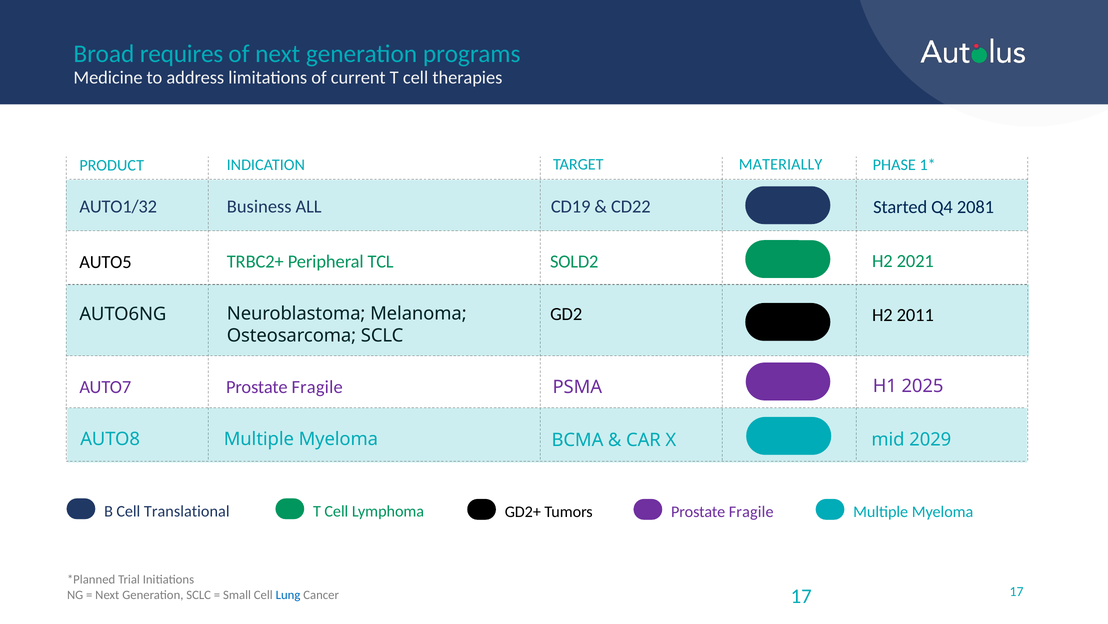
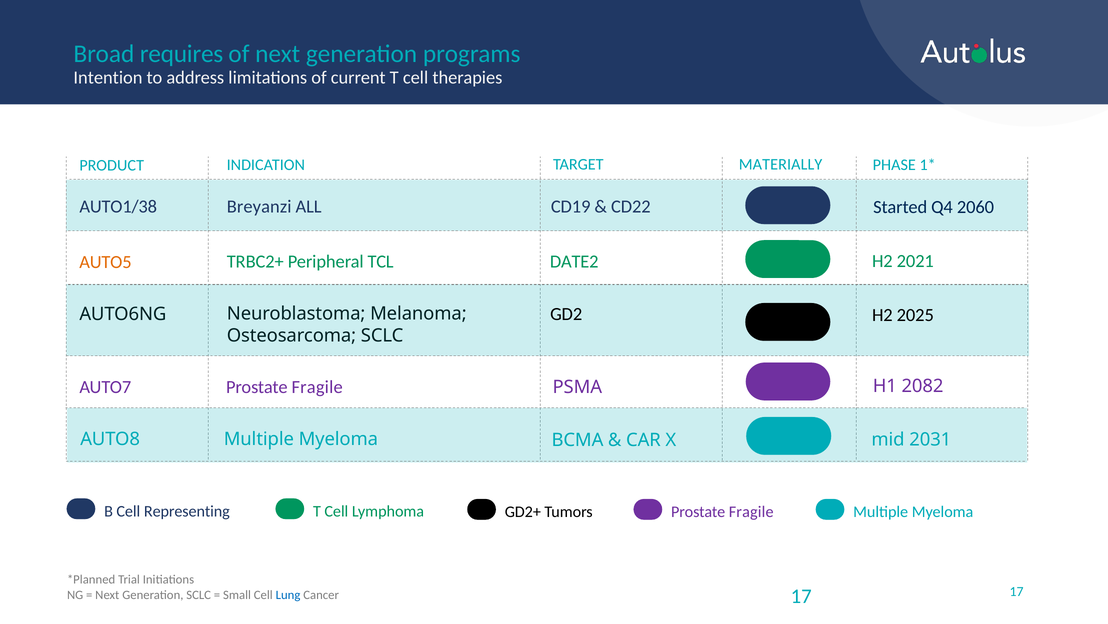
Medicine: Medicine -> Intention
AUTO1/32: AUTO1/32 -> AUTO1/38
Business: Business -> Breyanzi
2081: 2081 -> 2060
AUTO5 colour: black -> orange
SOLD2: SOLD2 -> DATE2
2011: 2011 -> 2025
2025: 2025 -> 2082
2029: 2029 -> 2031
Translational: Translational -> Representing
